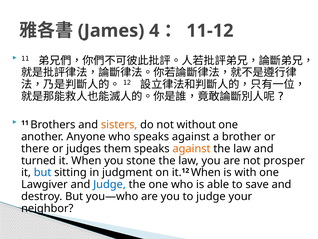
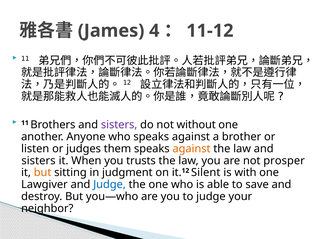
sisters at (119, 125) colour: orange -> purple
there: there -> listen
turned at (39, 160): turned -> sisters
stone: stone -> trusts
but at (43, 172) colour: blue -> orange
it.12 When: When -> Silent
